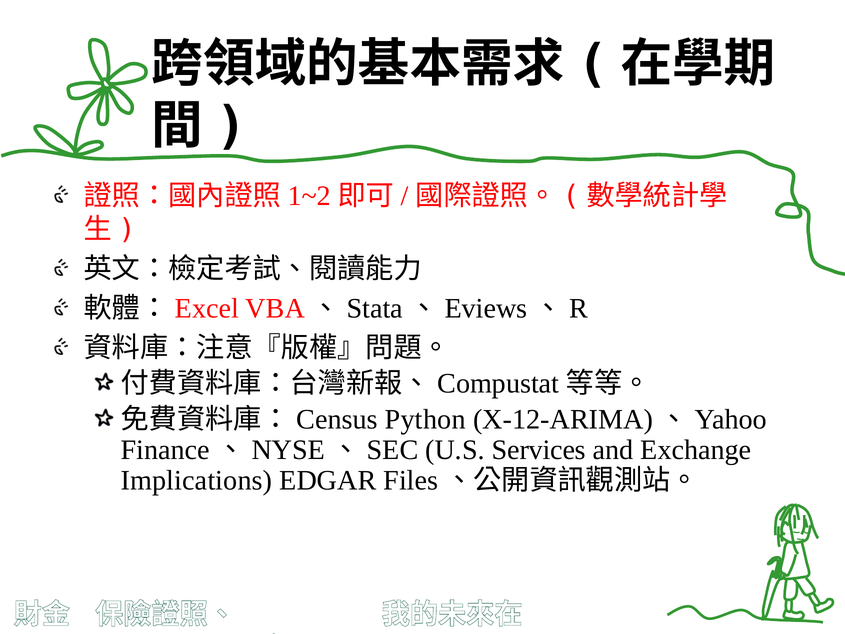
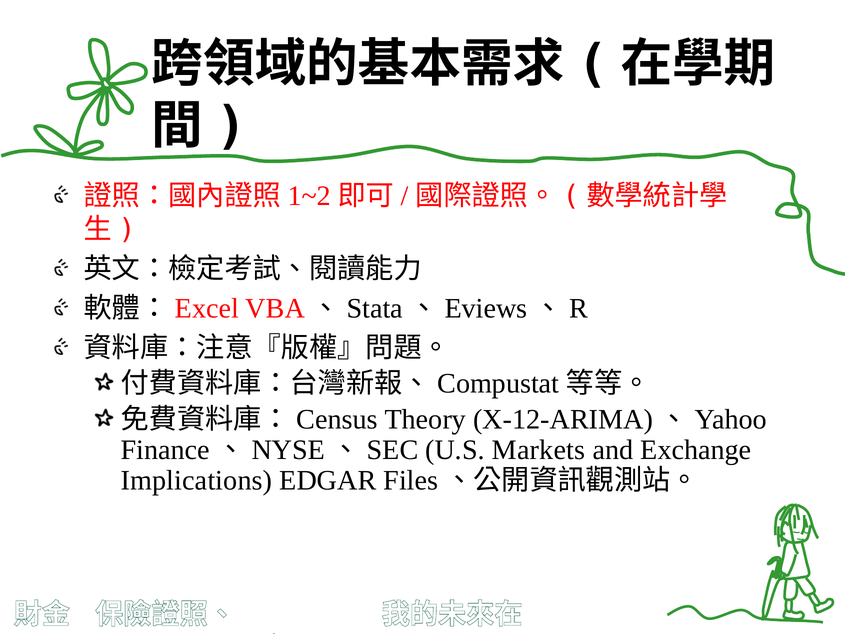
Python: Python -> Theory
Services: Services -> Markets
